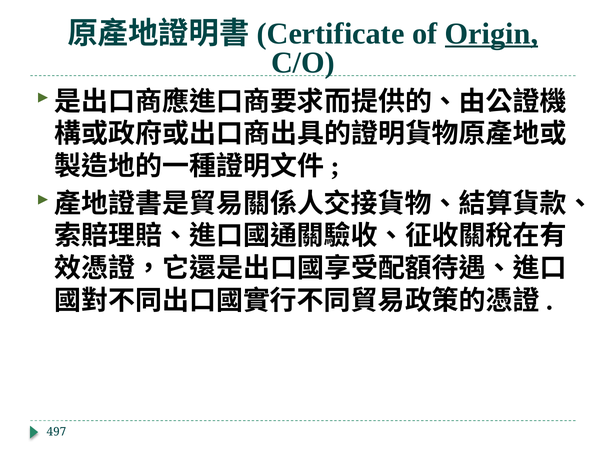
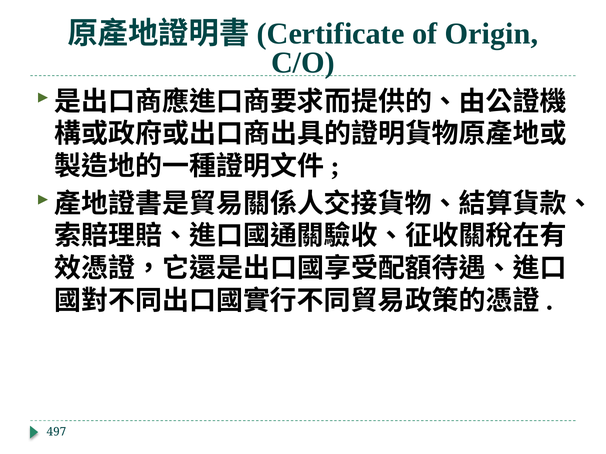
Origin underline: present -> none
